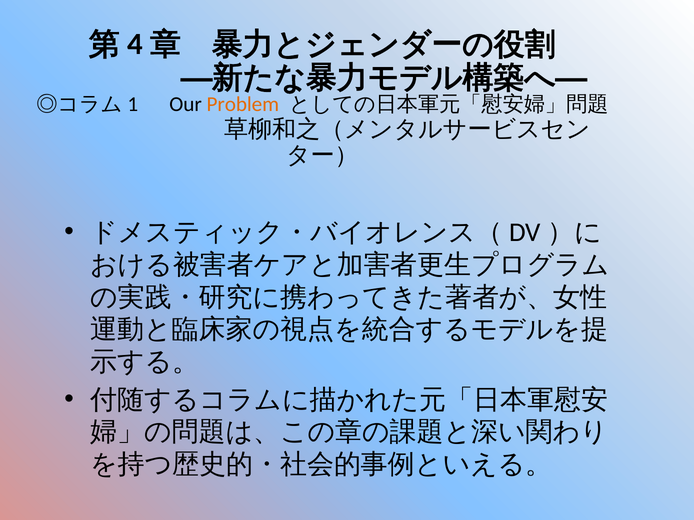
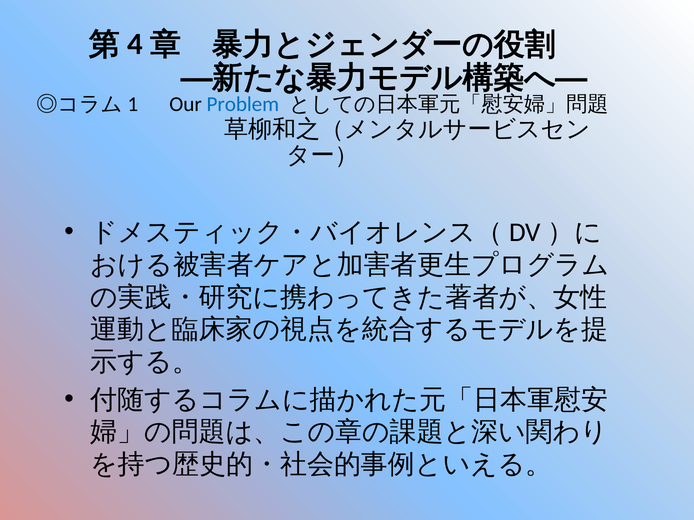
Problem colour: orange -> blue
